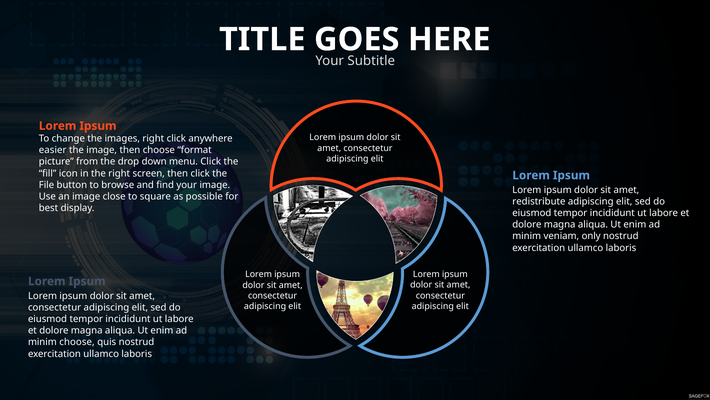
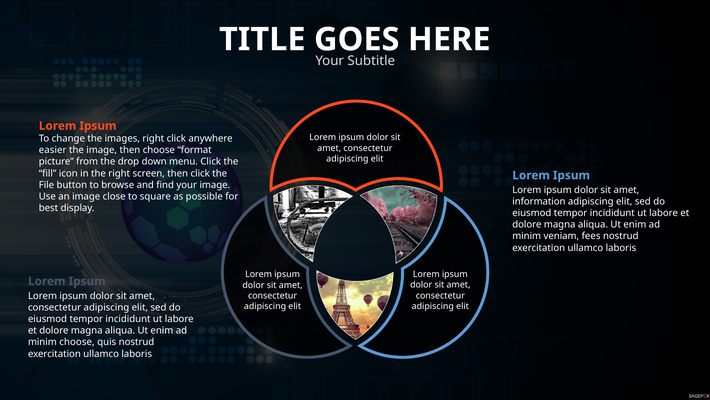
redistribute: redistribute -> information
only: only -> fees
